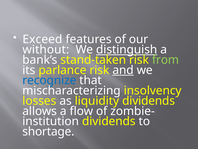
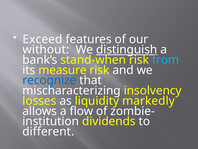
stand-taken: stand-taken -> stand-when
from colour: light green -> light blue
parlance: parlance -> measure
and underline: present -> none
liquidity dividends: dividends -> markedly
shortage: shortage -> different
